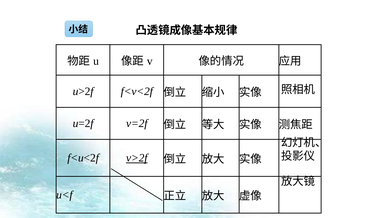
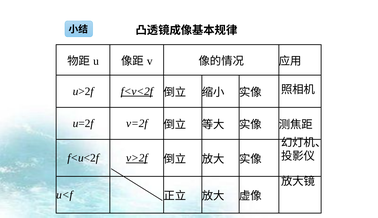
f<v<2f underline: none -> present
